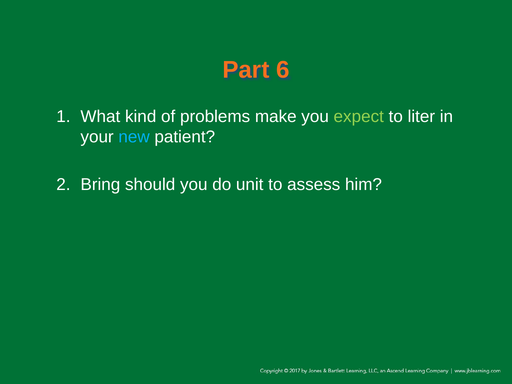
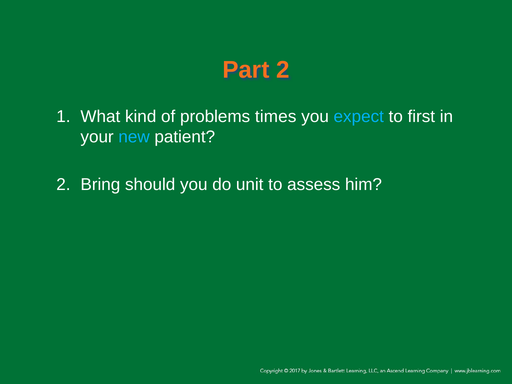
Part 6: 6 -> 2
make: make -> times
expect colour: light green -> light blue
liter: liter -> first
